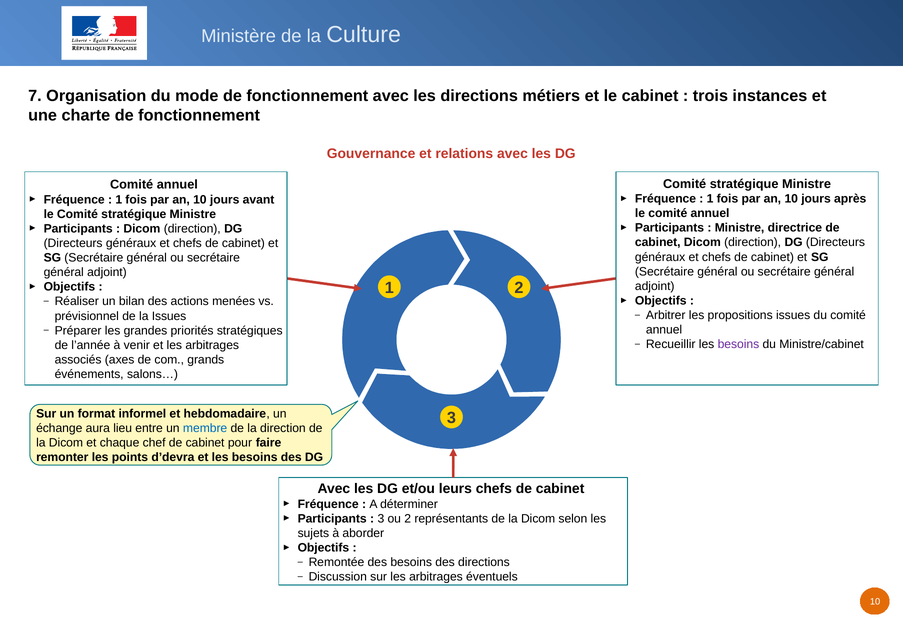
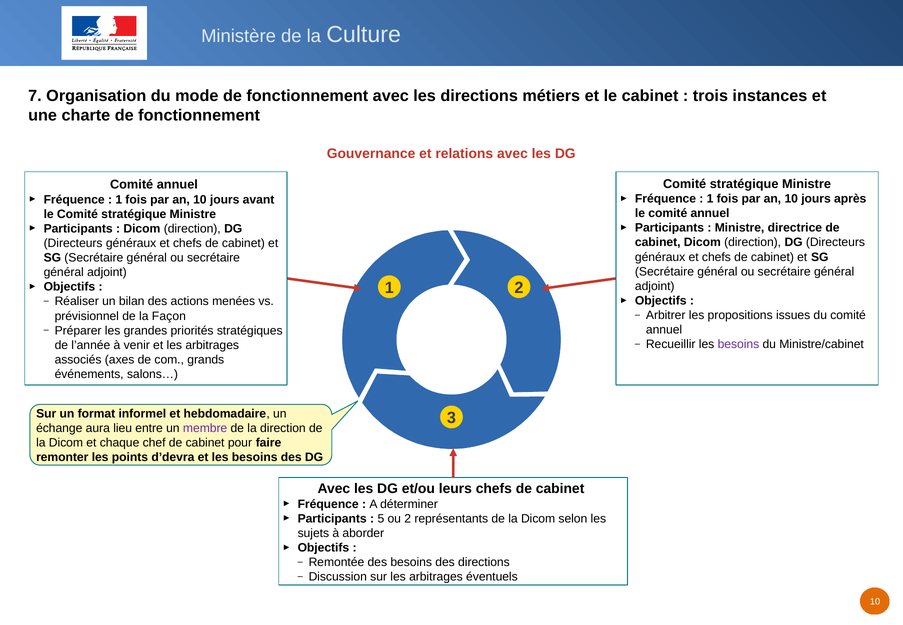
la Issues: Issues -> Façon
membre colour: blue -> purple
3 at (381, 519): 3 -> 5
